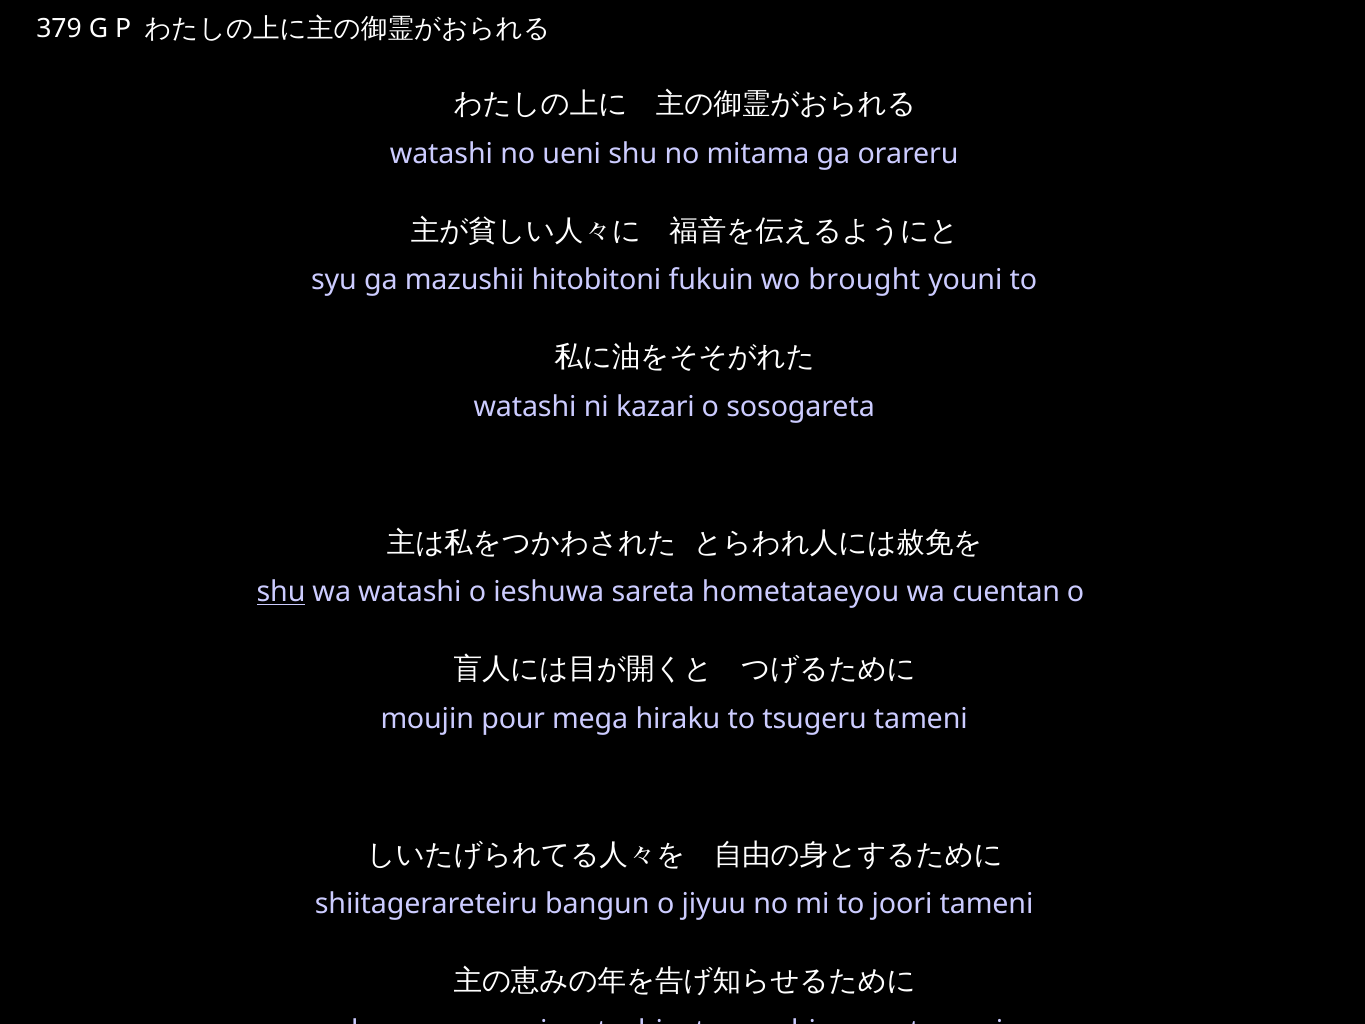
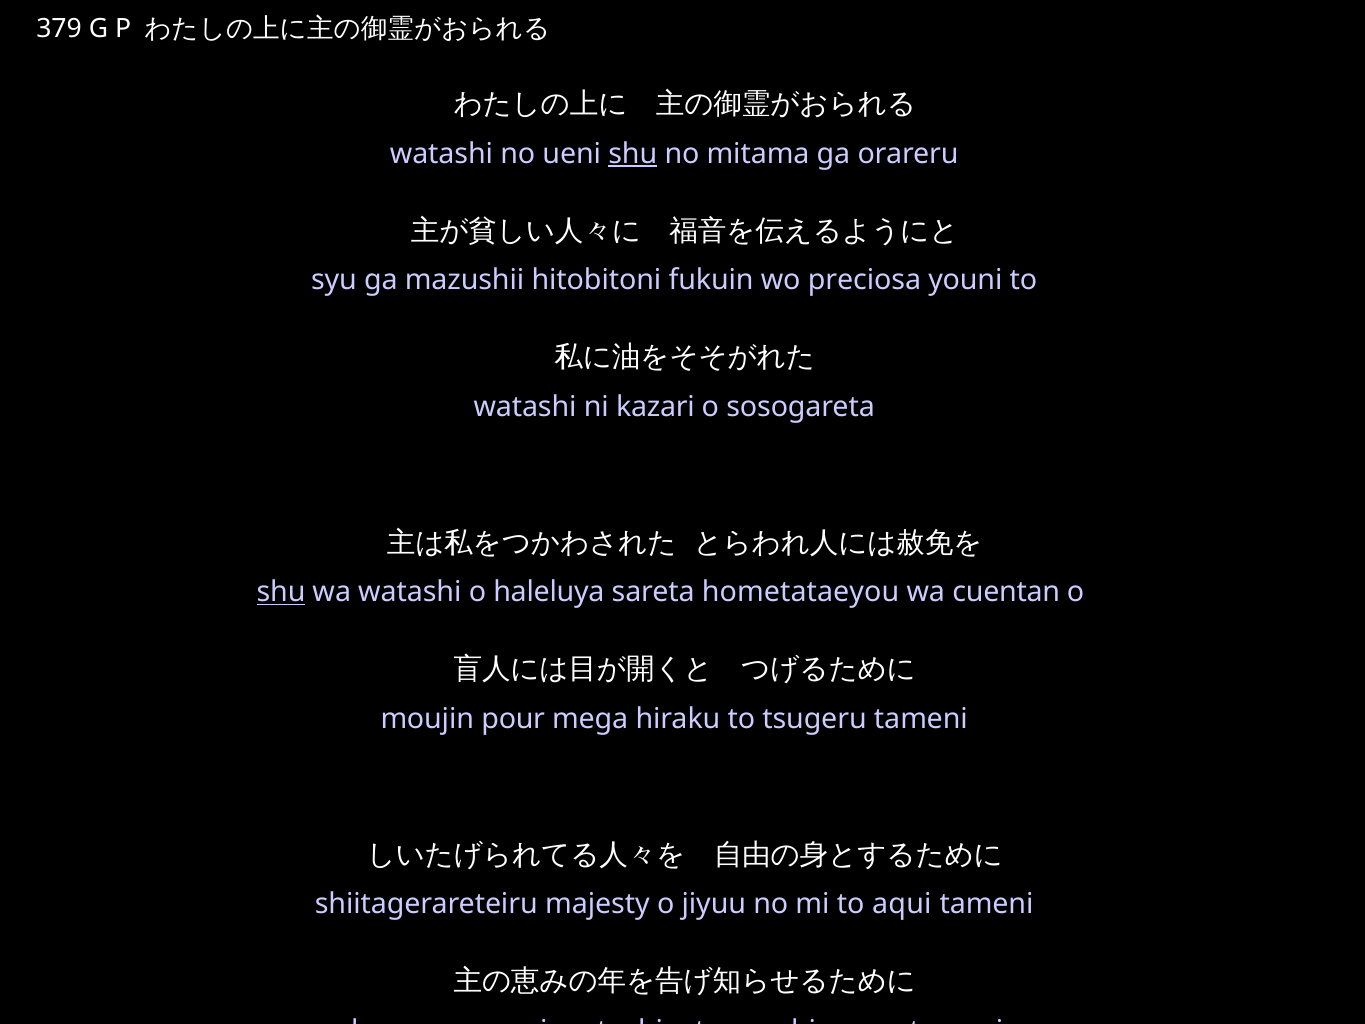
shu at (633, 154) underline: none -> present
brought: brought -> preciosa
ieshuwa: ieshuwa -> haleluya
bangun: bangun -> majesty
joori: joori -> aqui
